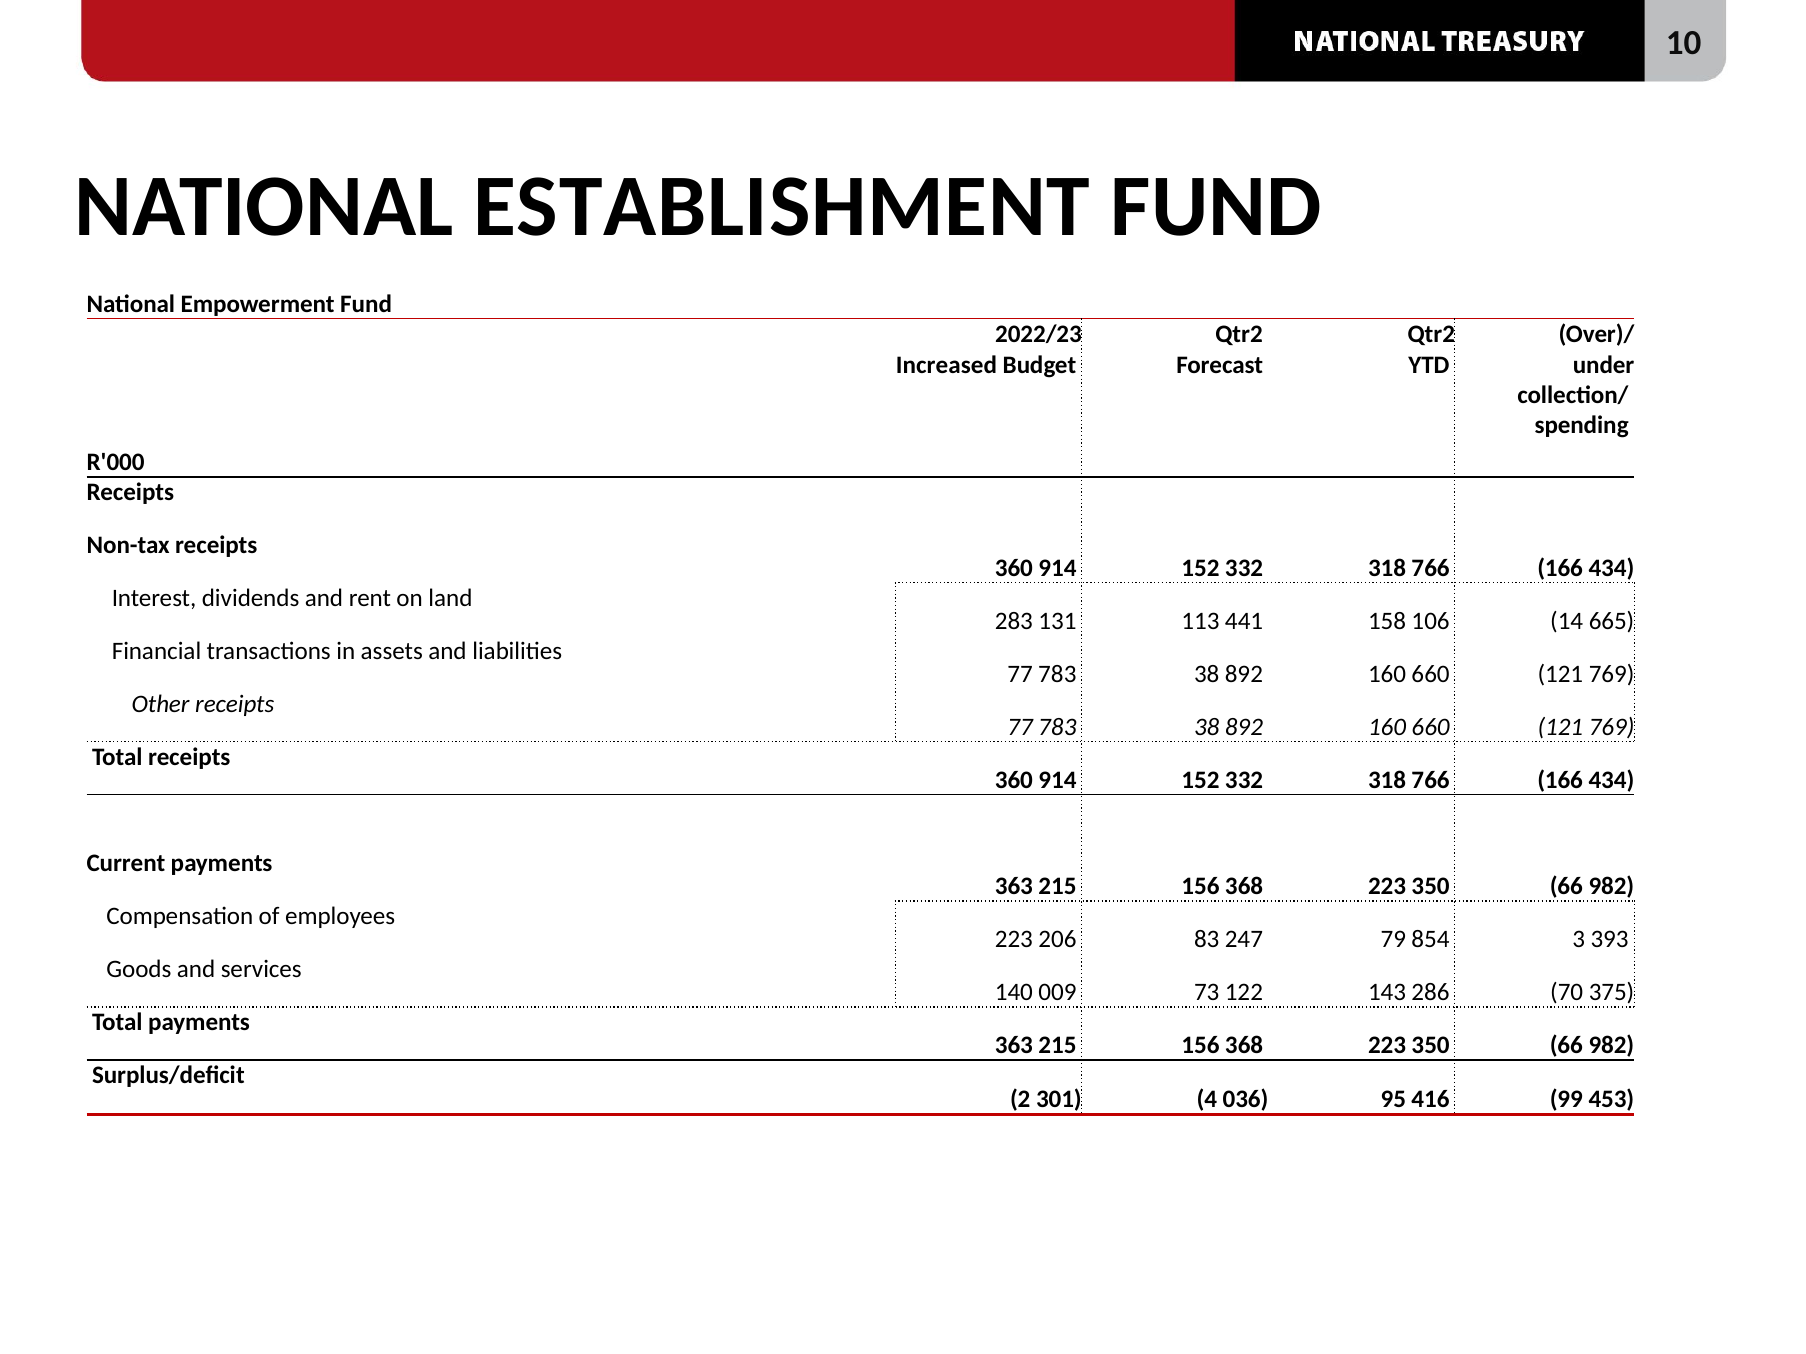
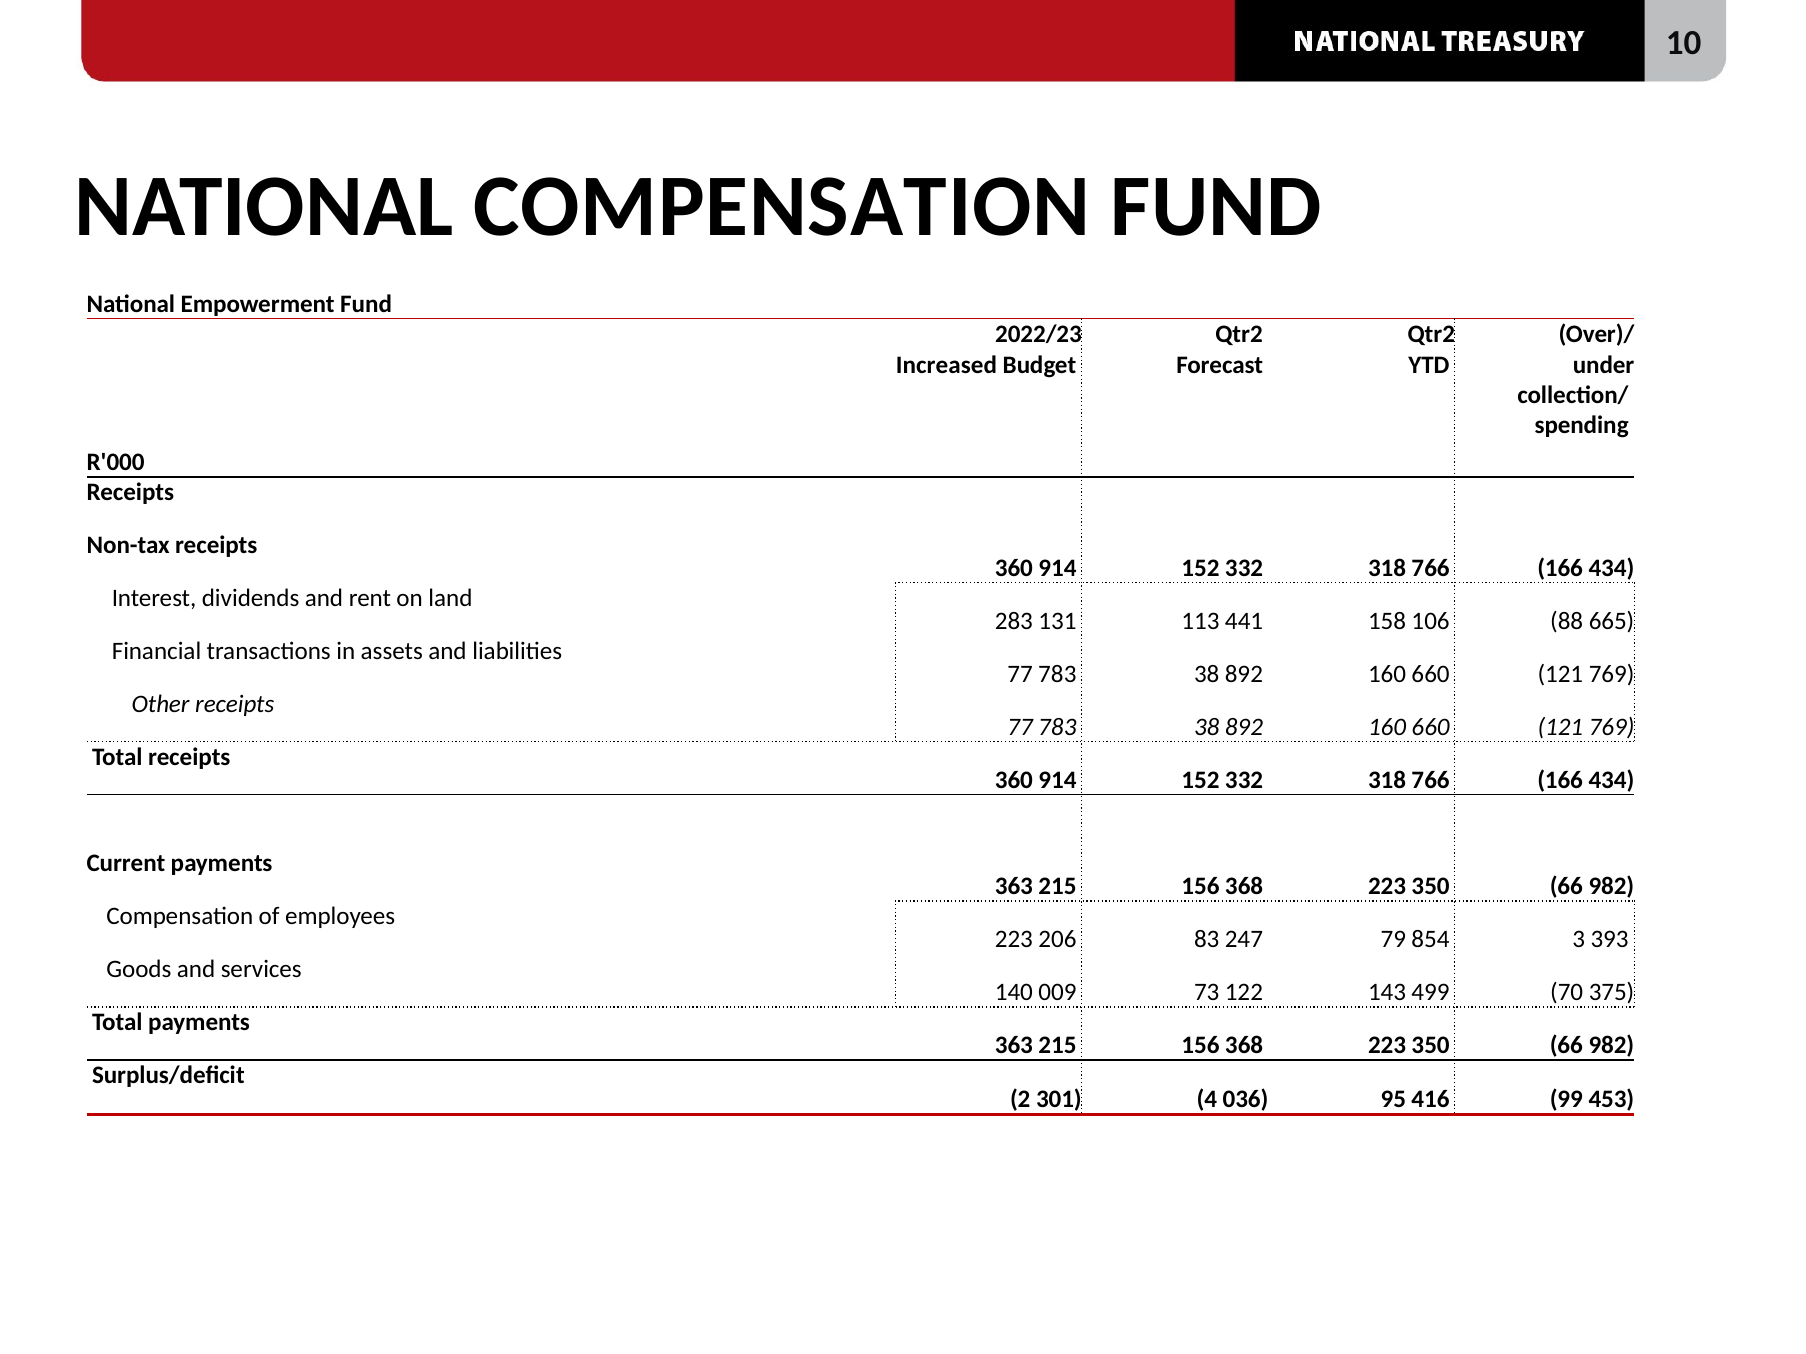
NATIONAL ESTABLISHMENT: ESTABLISHMENT -> COMPENSATION
14: 14 -> 88
286: 286 -> 499
